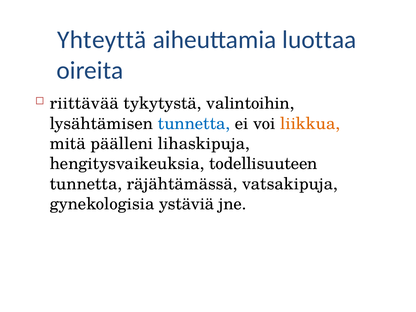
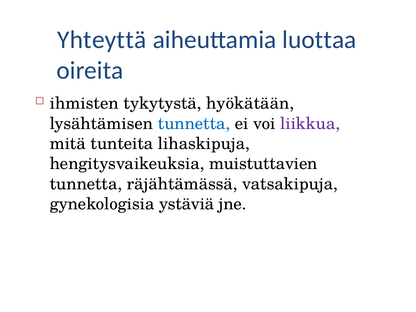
riittävää: riittävää -> ihmisten
valintoihin: valintoihin -> hyökätään
liikkua colour: orange -> purple
päälleni: päälleni -> tunteita
todellisuuteen: todellisuuteen -> muistuttavien
